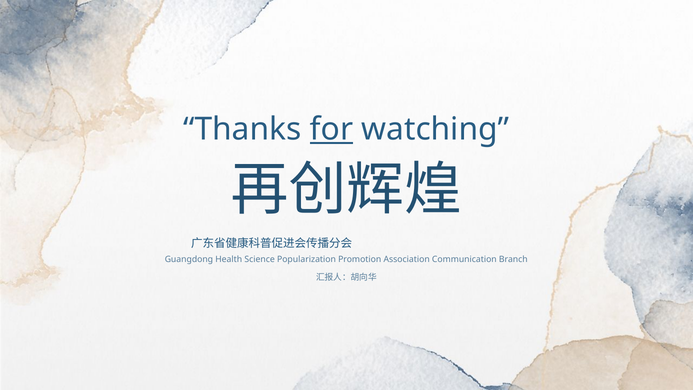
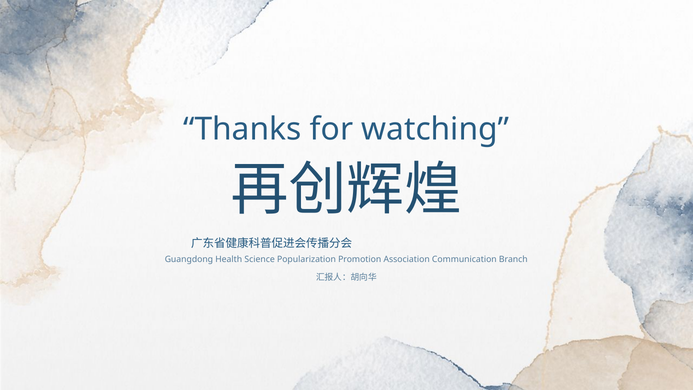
for underline: present -> none
